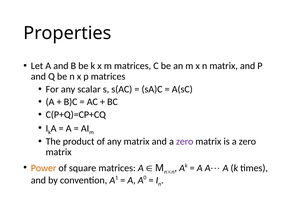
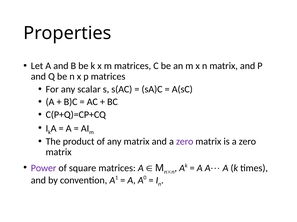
Power colour: orange -> purple
